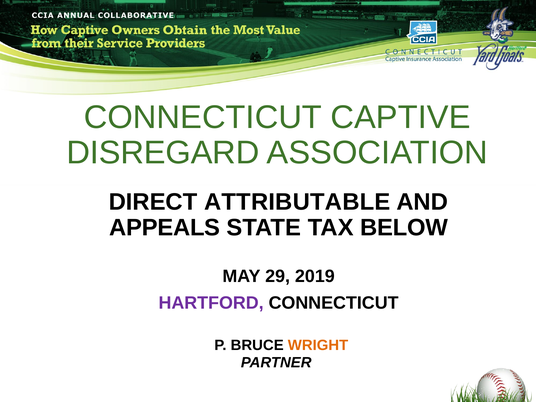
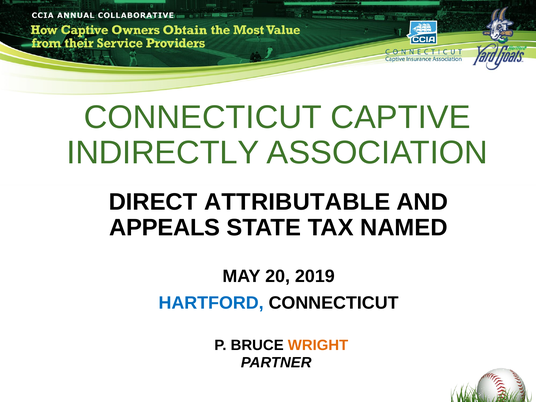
DISREGARD: DISREGARD -> INDIRECTLY
BELOW: BELOW -> NAMED
29: 29 -> 20
HARTFORD colour: purple -> blue
